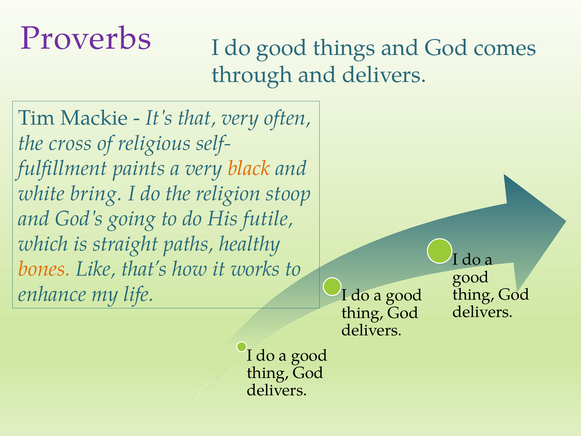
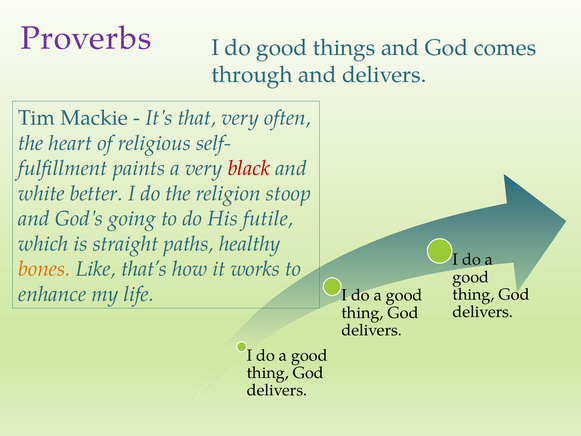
cross: cross -> heart
black colour: orange -> red
bring: bring -> better
